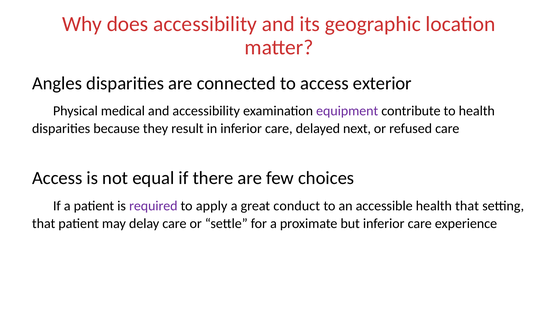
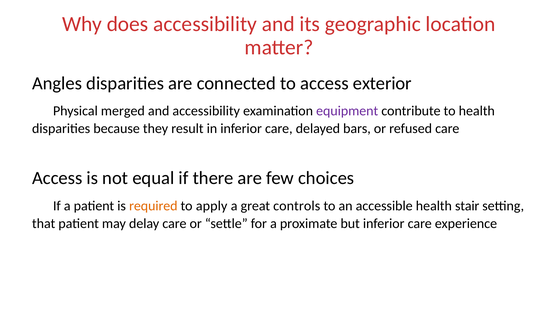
medical: medical -> merged
next: next -> bars
required colour: purple -> orange
conduct: conduct -> controls
health that: that -> stair
